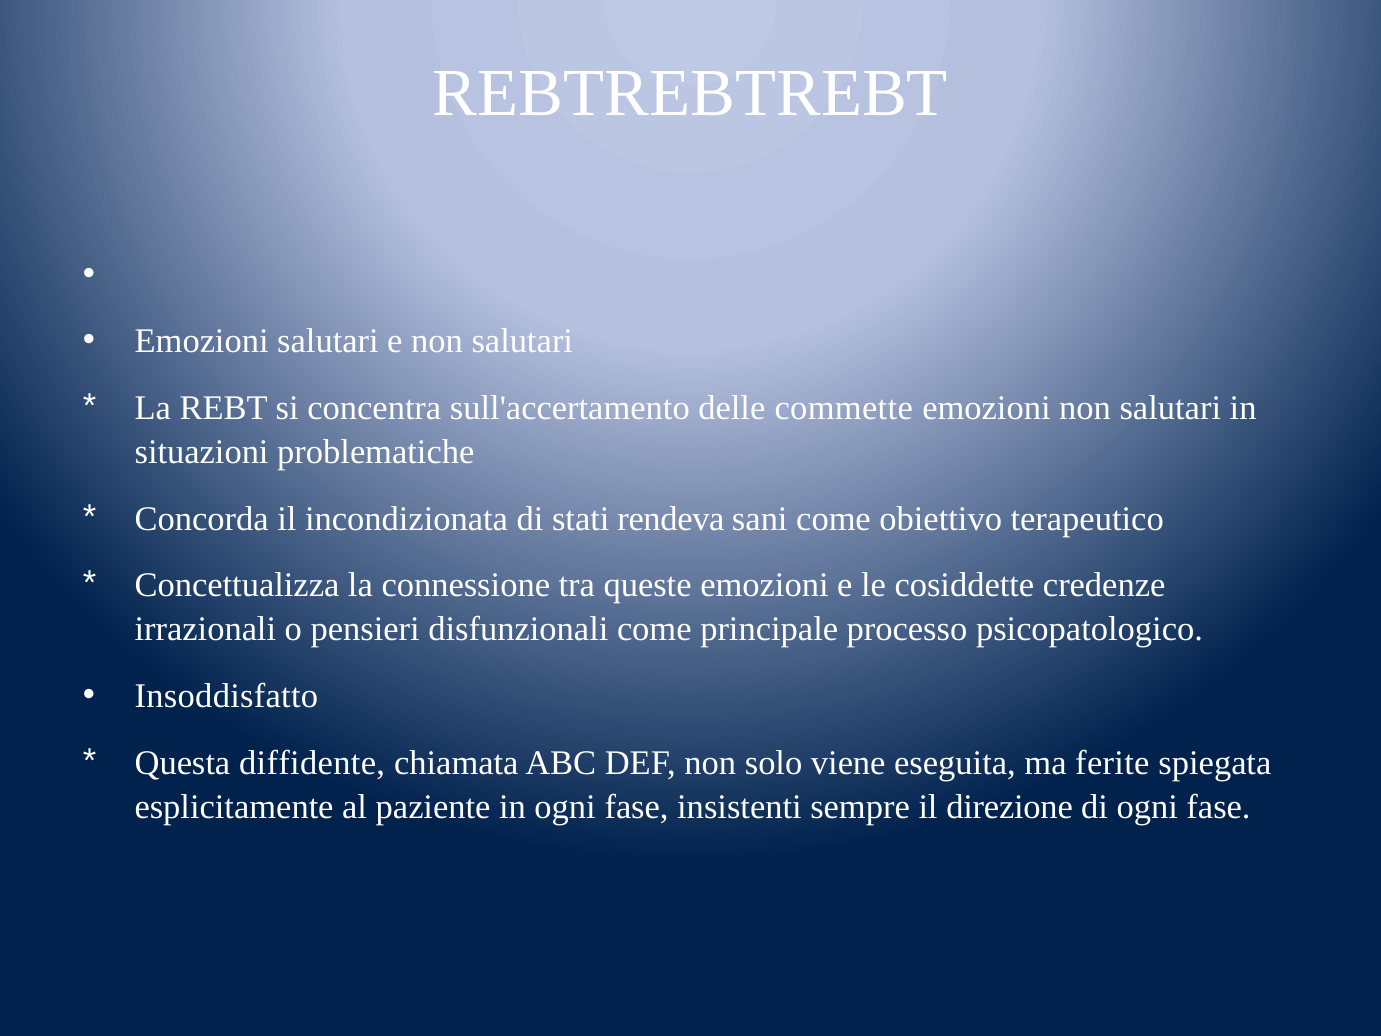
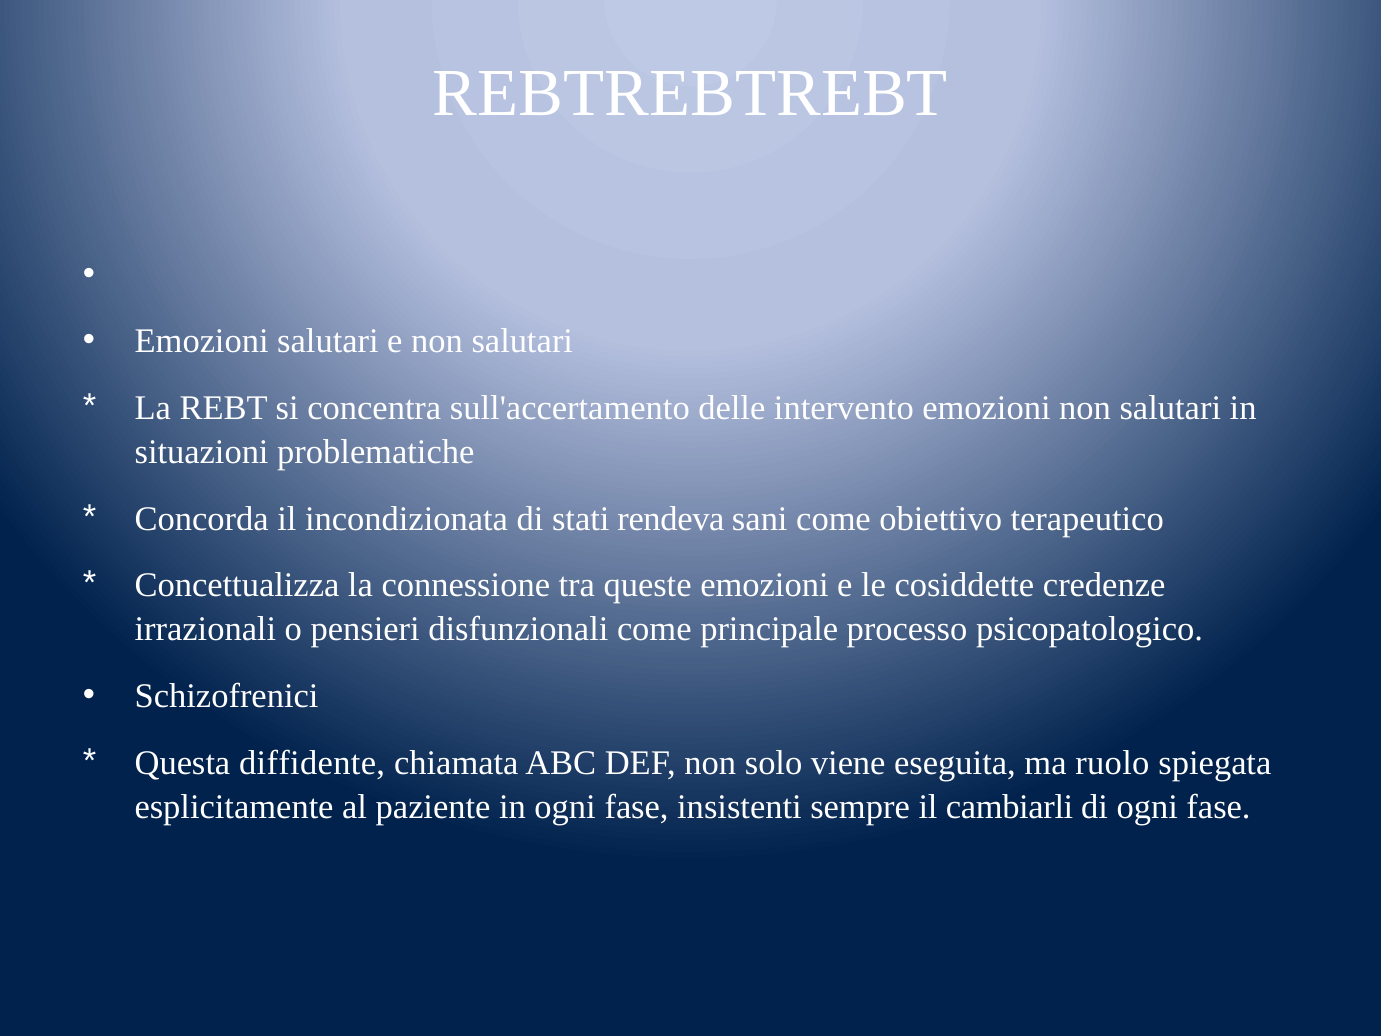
commette: commette -> intervento
Insoddisfatto: Insoddisfatto -> Schizofrenici
ferite: ferite -> ruolo
direzione: direzione -> cambiarli
